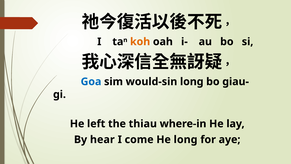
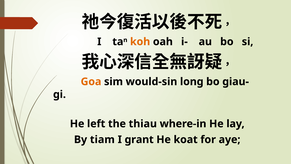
Goa colour: blue -> orange
hear: hear -> tiam
come: come -> grant
He long: long -> koat
